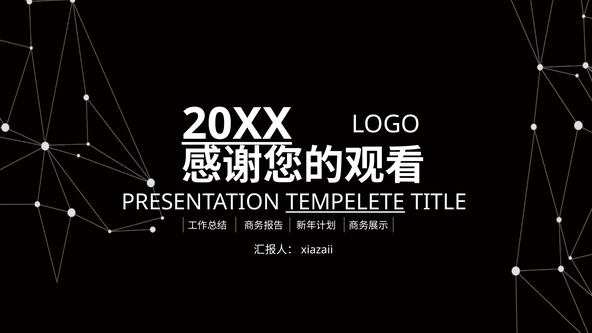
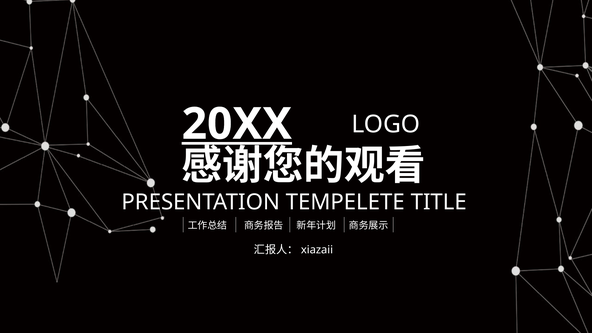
TEMPELETE underline: present -> none
